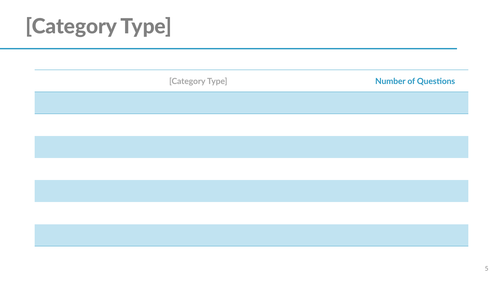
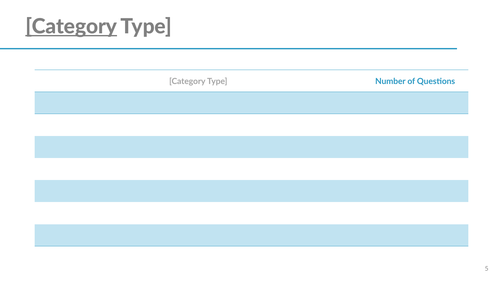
Category at (71, 27) underline: none -> present
